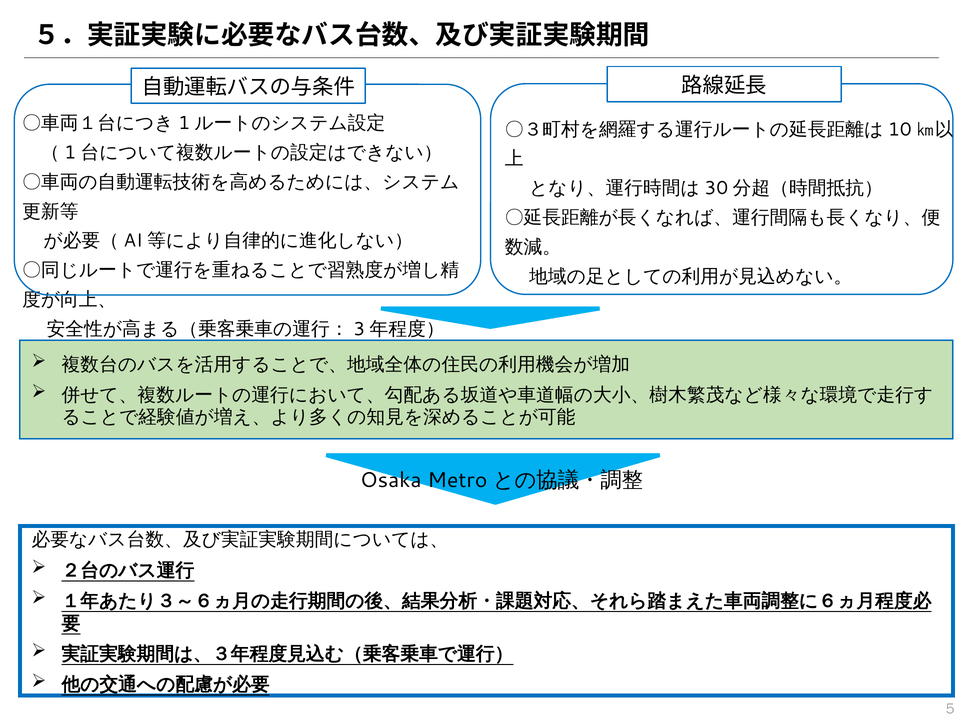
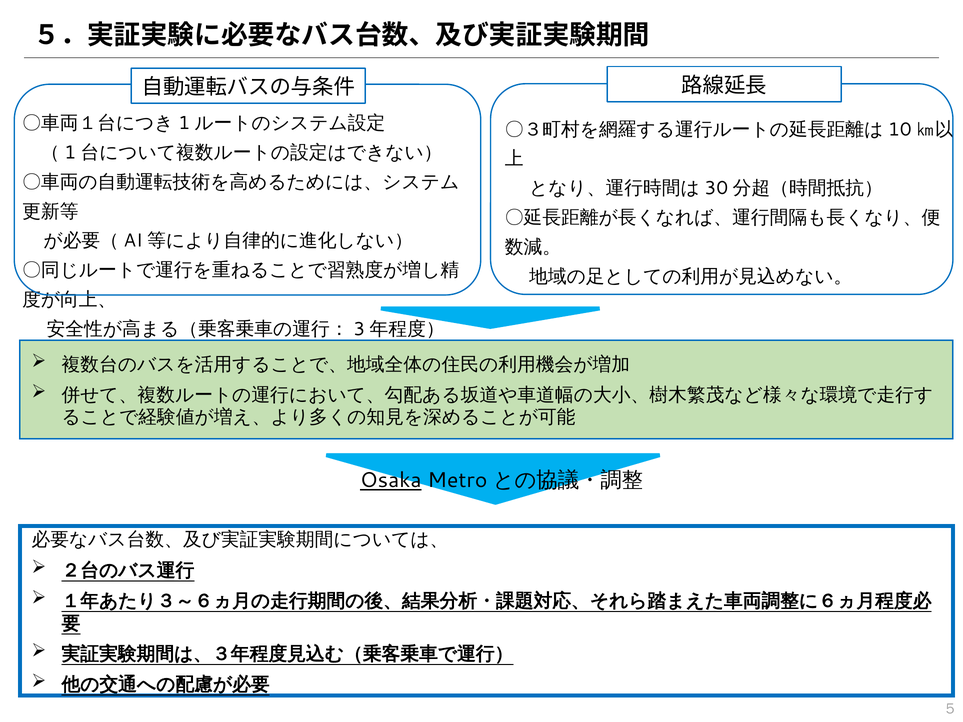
Osaka underline: none -> present
